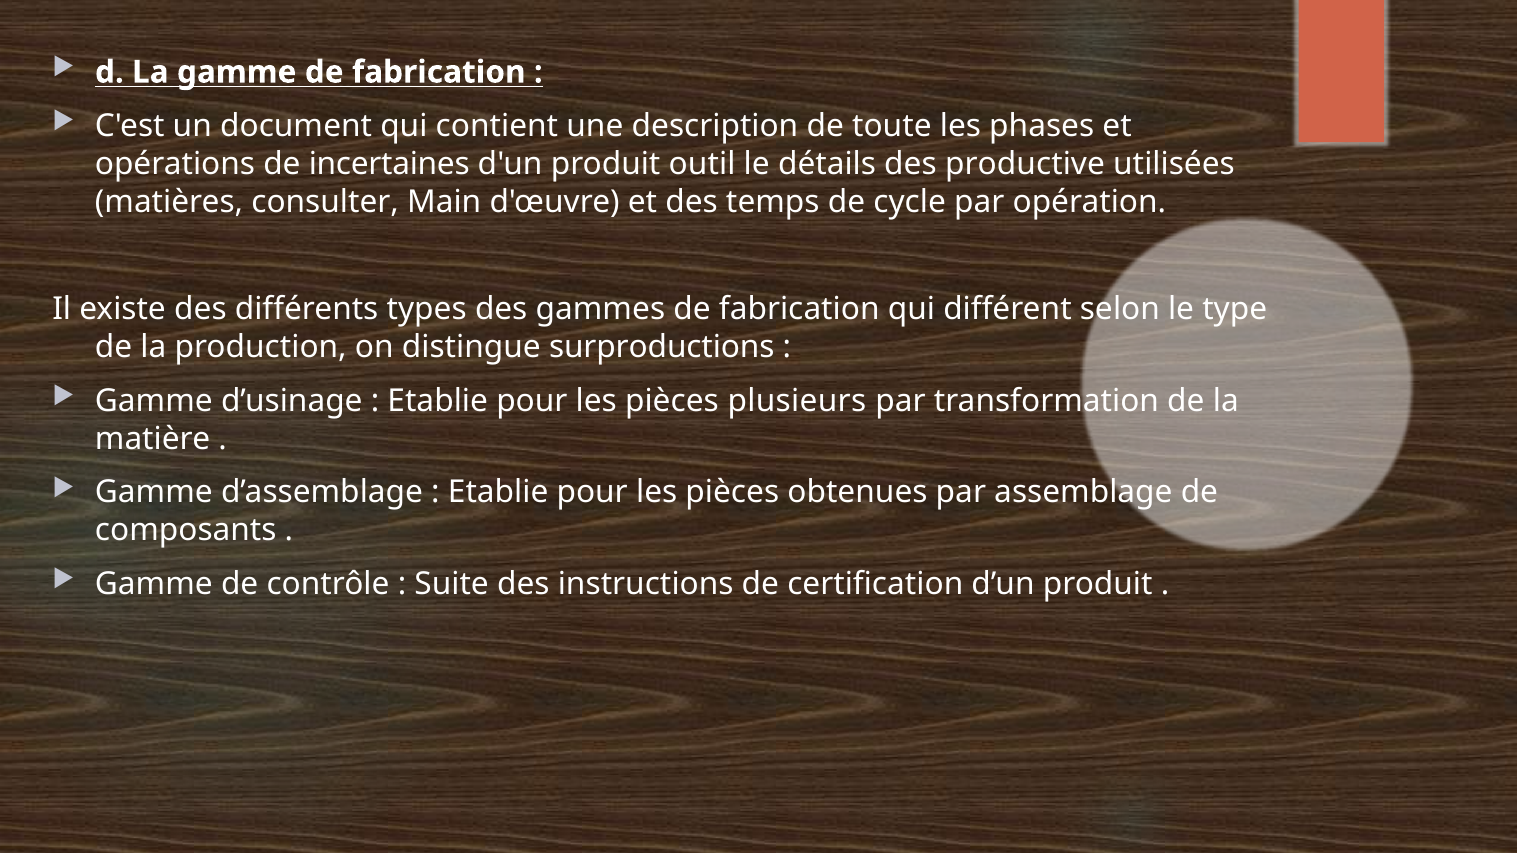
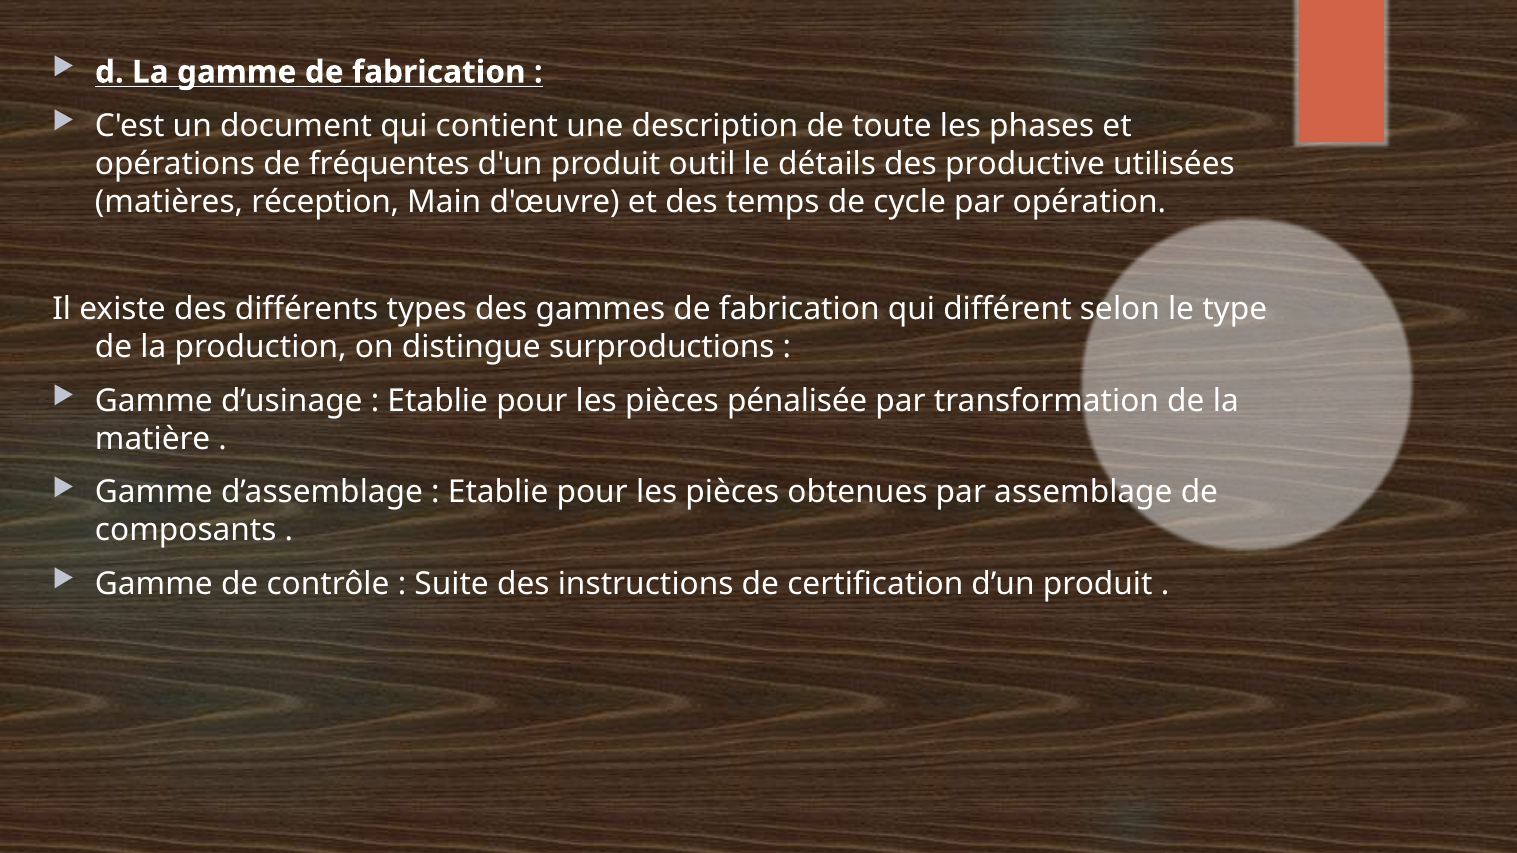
incertaines: incertaines -> fréquentes
consulter: consulter -> réception
plusieurs: plusieurs -> pénalisée
